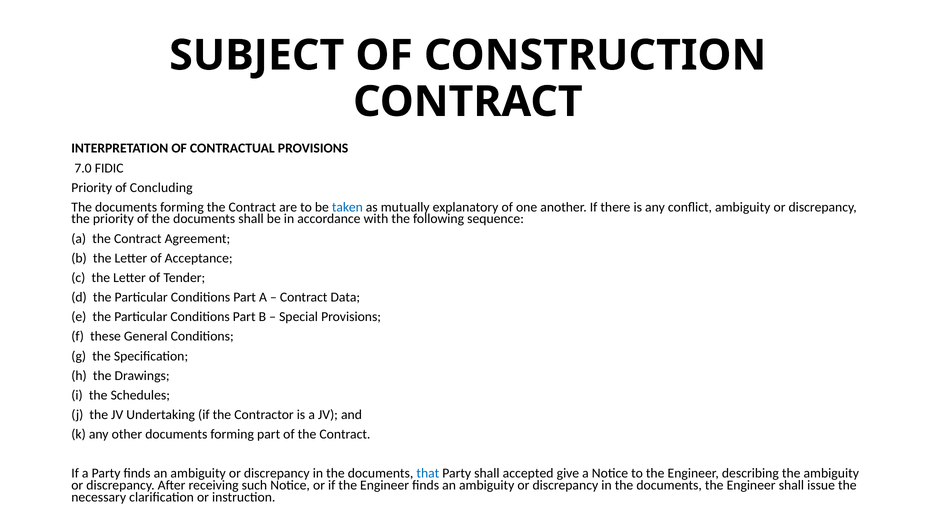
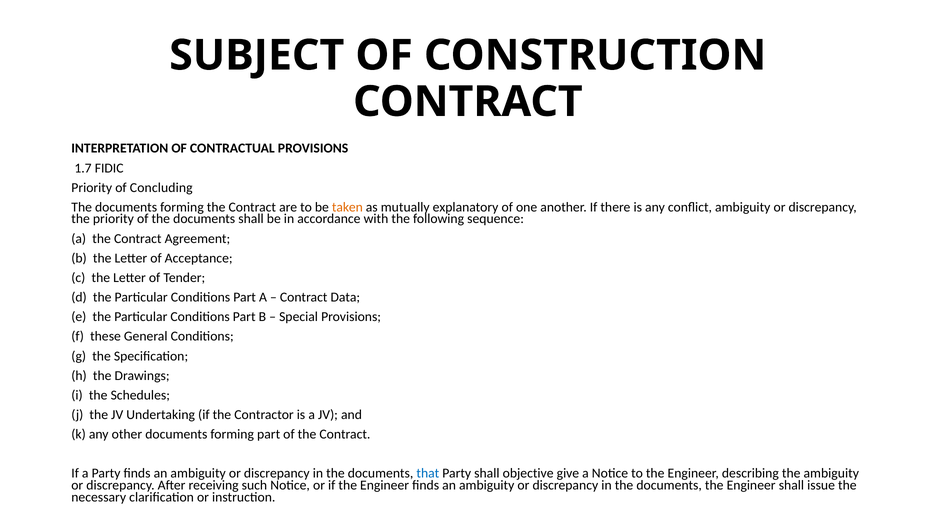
7.0: 7.0 -> 1.7
taken colour: blue -> orange
accepted: accepted -> objective
